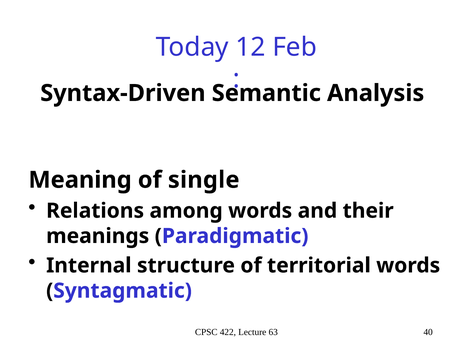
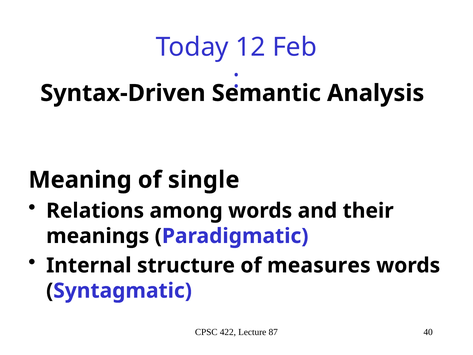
territorial: territorial -> measures
63: 63 -> 87
